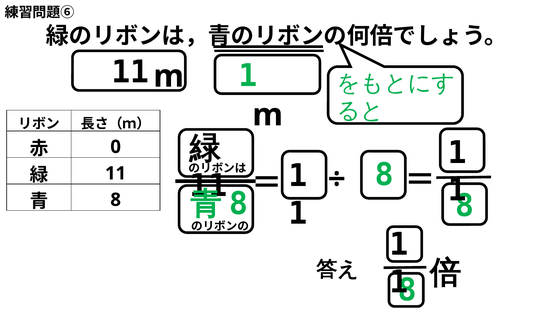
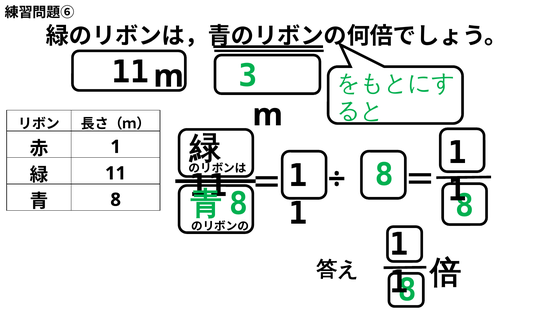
11 1: 1 -> 3
0 at (116, 147): 0 -> 1
